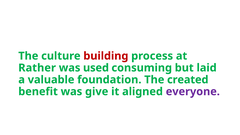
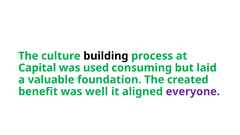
building colour: red -> black
Rather: Rather -> Capital
give: give -> well
